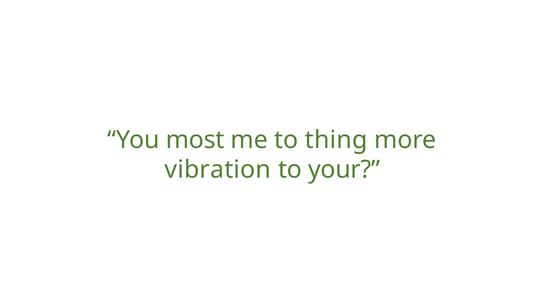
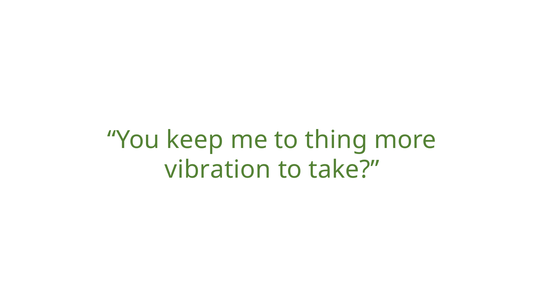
most: most -> keep
your: your -> take
